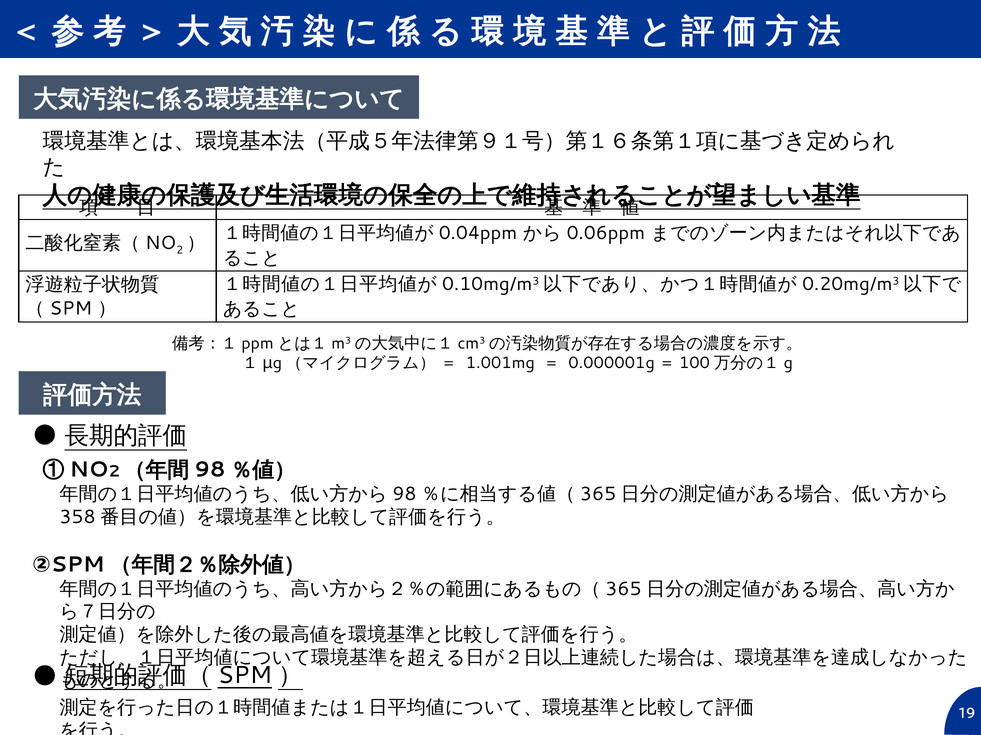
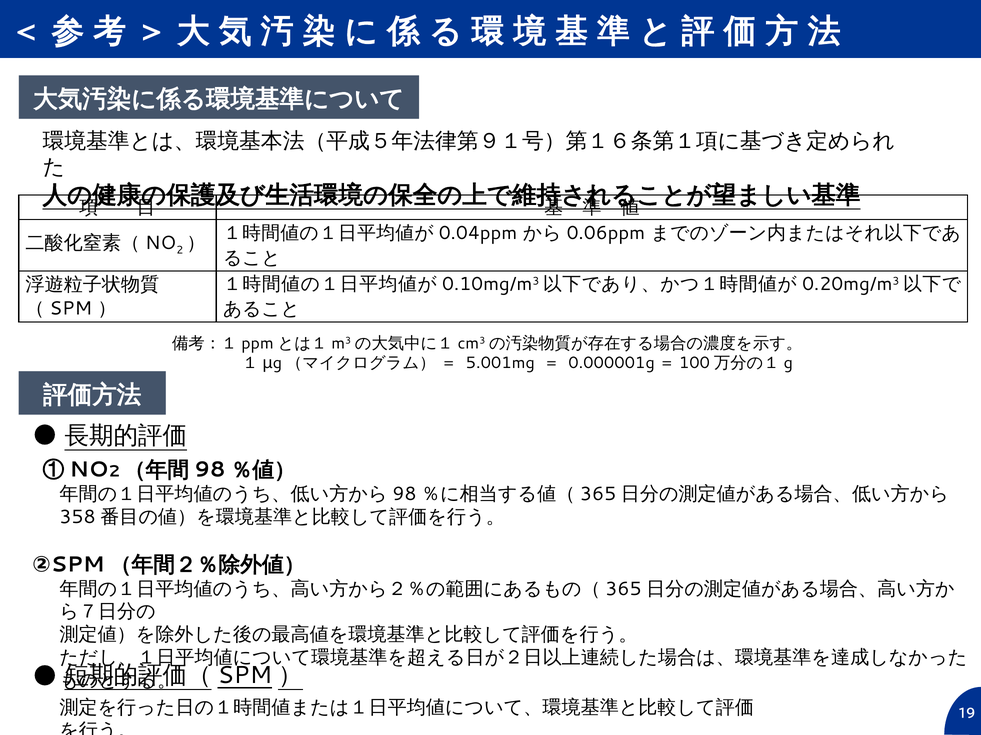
1.001mg: 1.001mg -> 5.001mg
